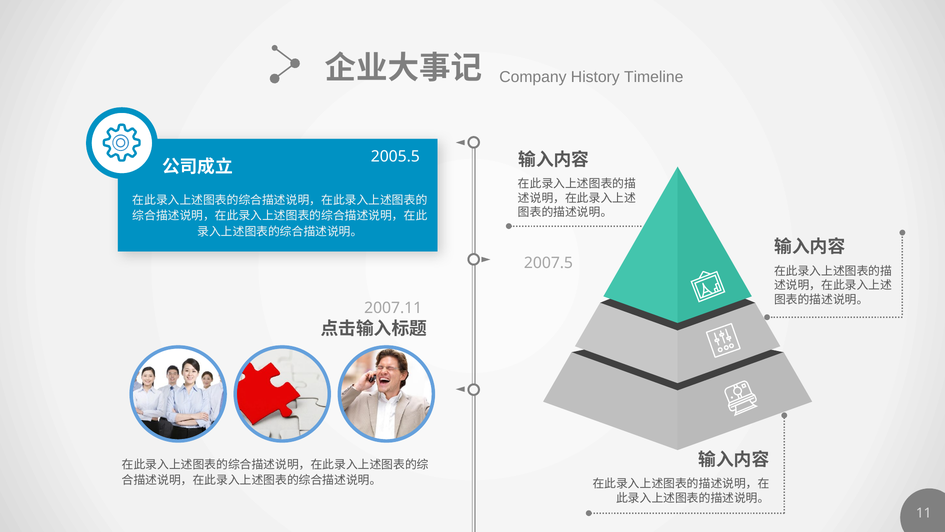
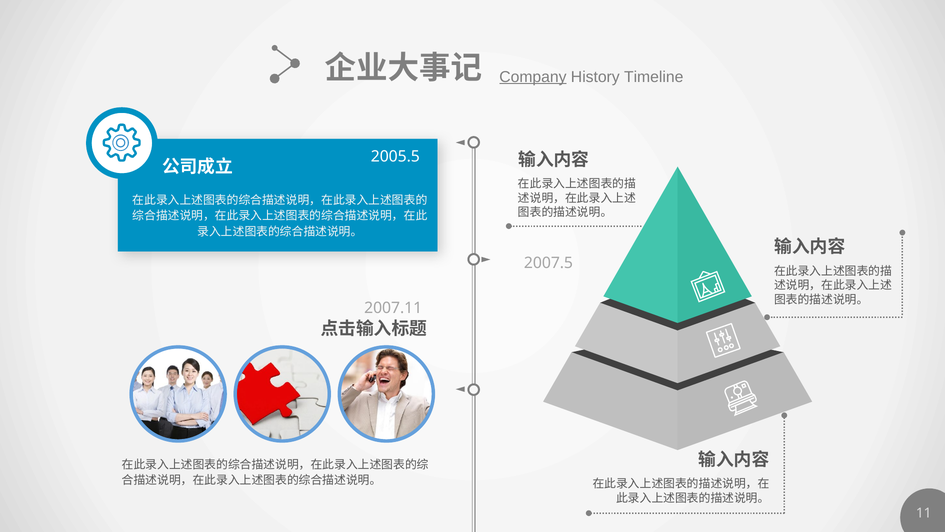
Company underline: none -> present
